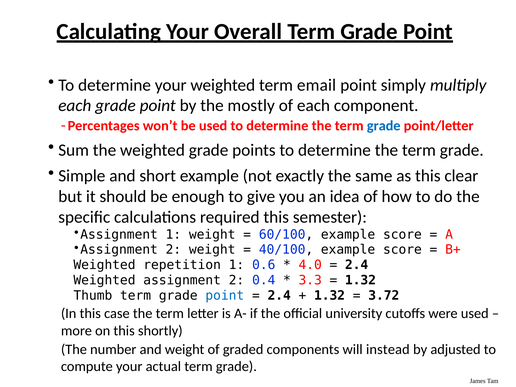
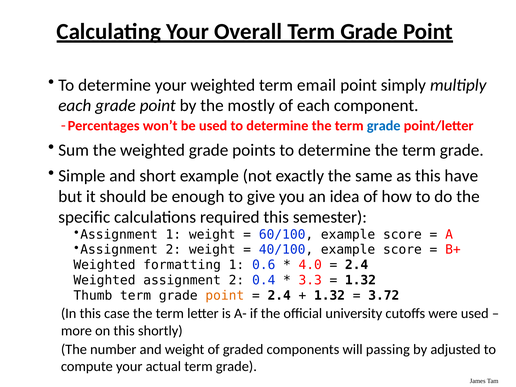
clear: clear -> have
repetition: repetition -> formatting
point at (225, 295) colour: blue -> orange
instead: instead -> passing
